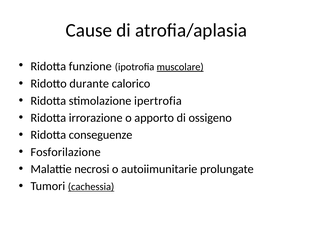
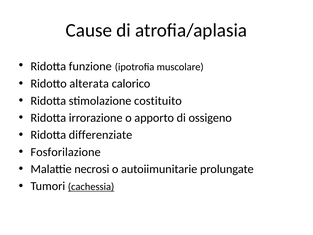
muscolare underline: present -> none
durante: durante -> alterata
ipertrofia: ipertrofia -> costituito
conseguenze: conseguenze -> differenziate
